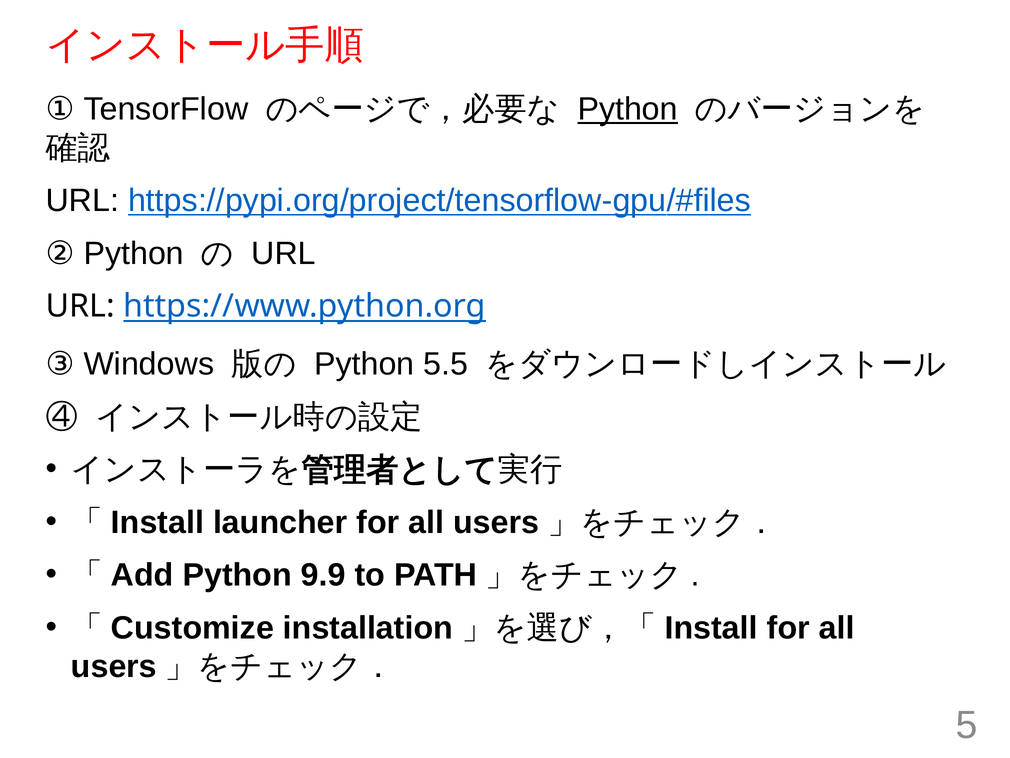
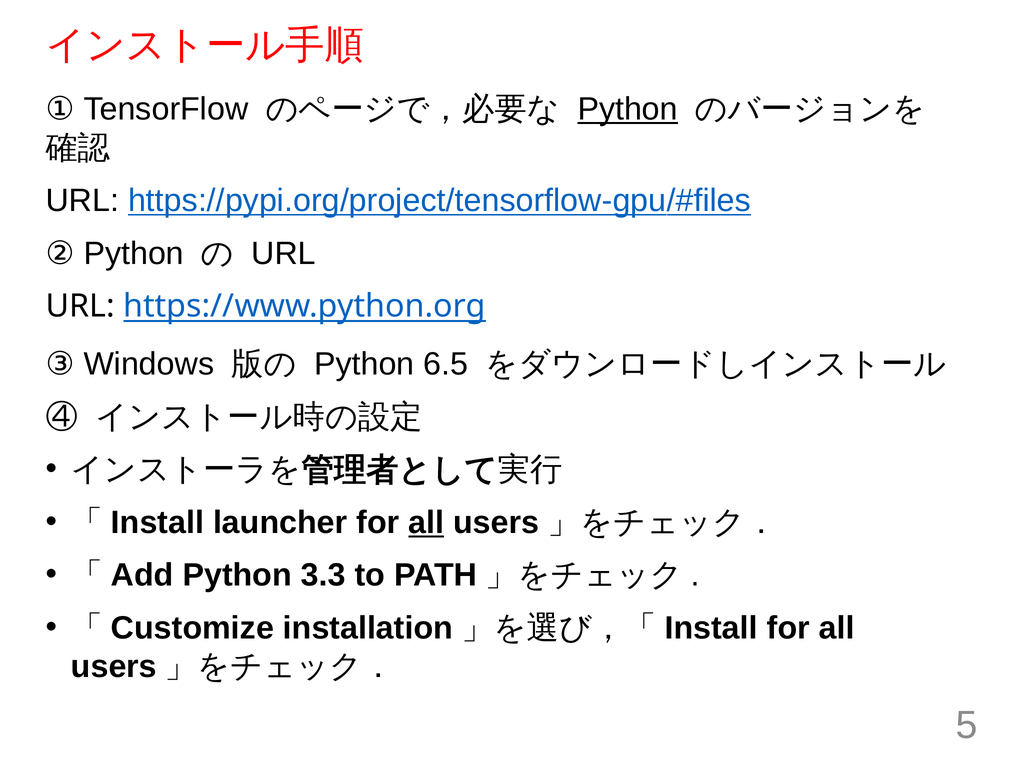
5.5: 5.5 -> 6.5
all at (426, 522) underline: none -> present
9.9: 9.9 -> 3.3
